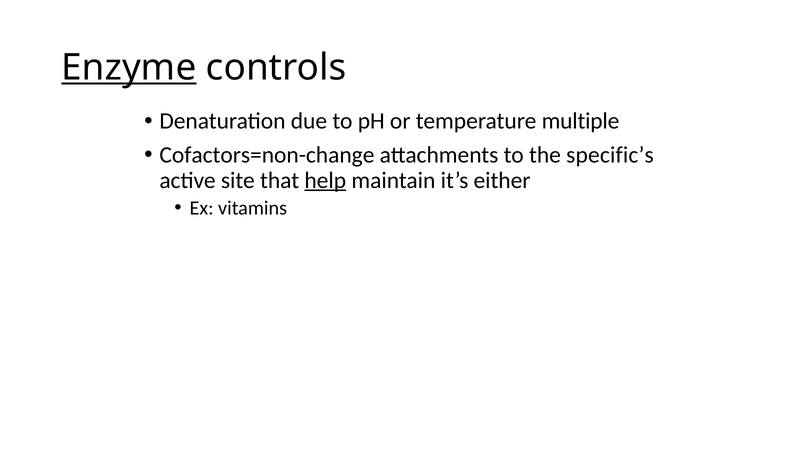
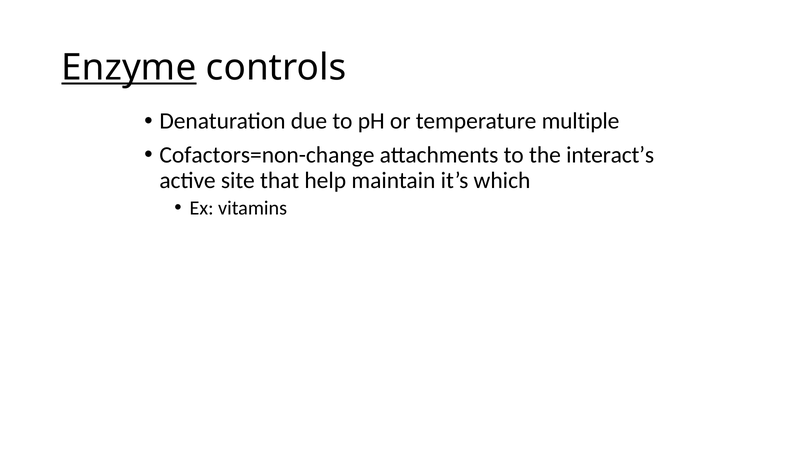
specific’s: specific’s -> interact’s
help underline: present -> none
either: either -> which
